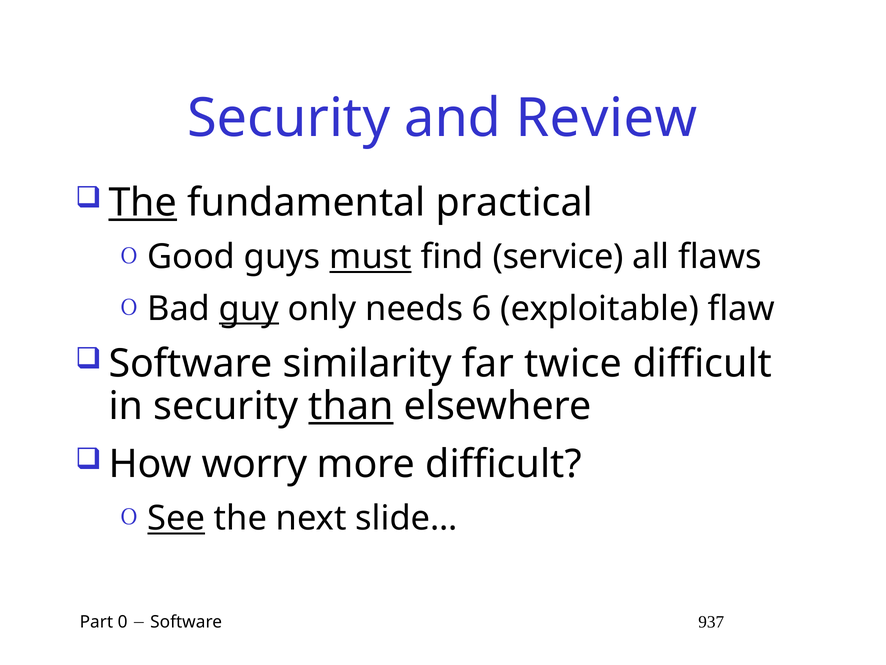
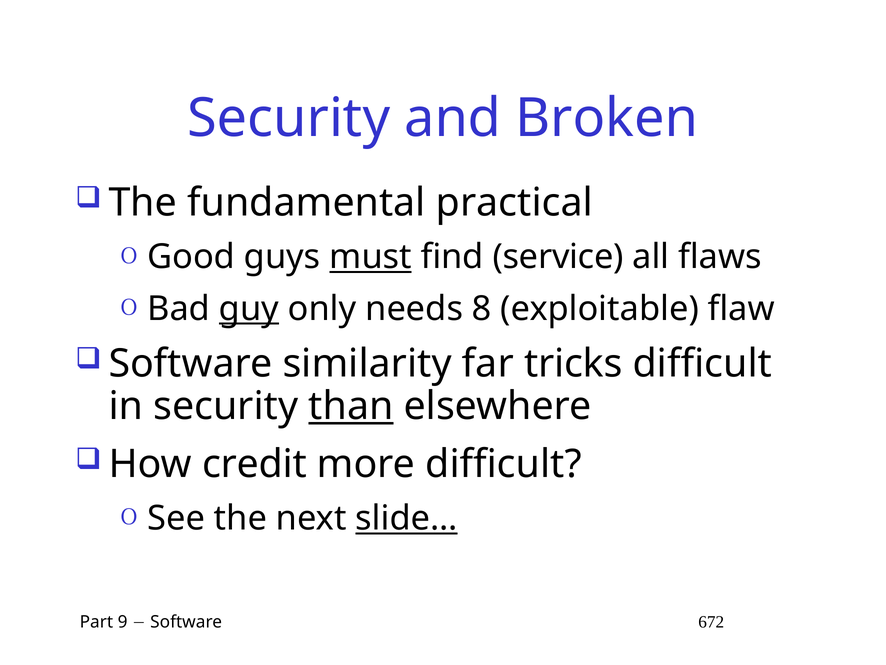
Review: Review -> Broken
The at (143, 203) underline: present -> none
6: 6 -> 8
twice: twice -> tricks
worry: worry -> credit
See underline: present -> none
slide… underline: none -> present
0: 0 -> 9
937: 937 -> 672
